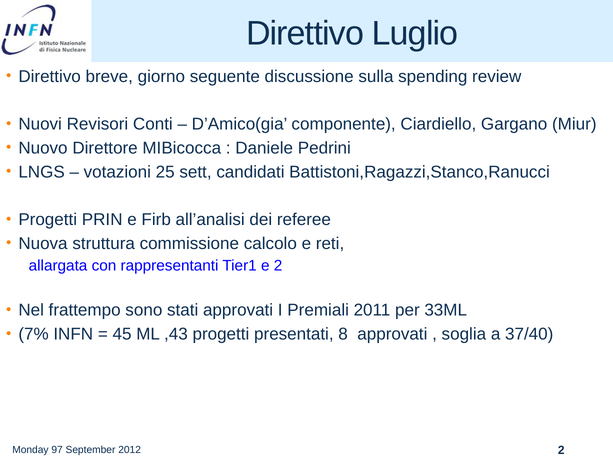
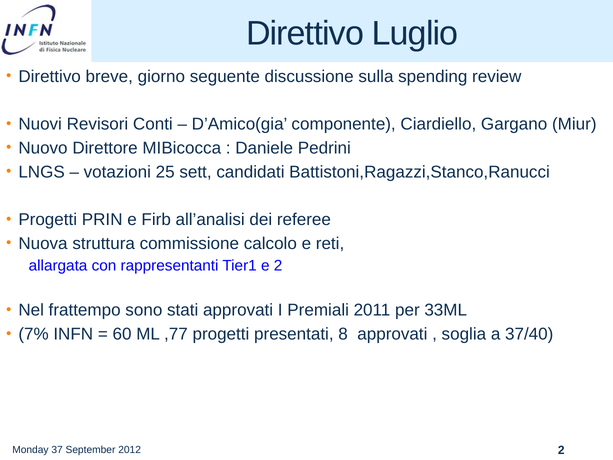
45: 45 -> 60
,43: ,43 -> ,77
97: 97 -> 37
